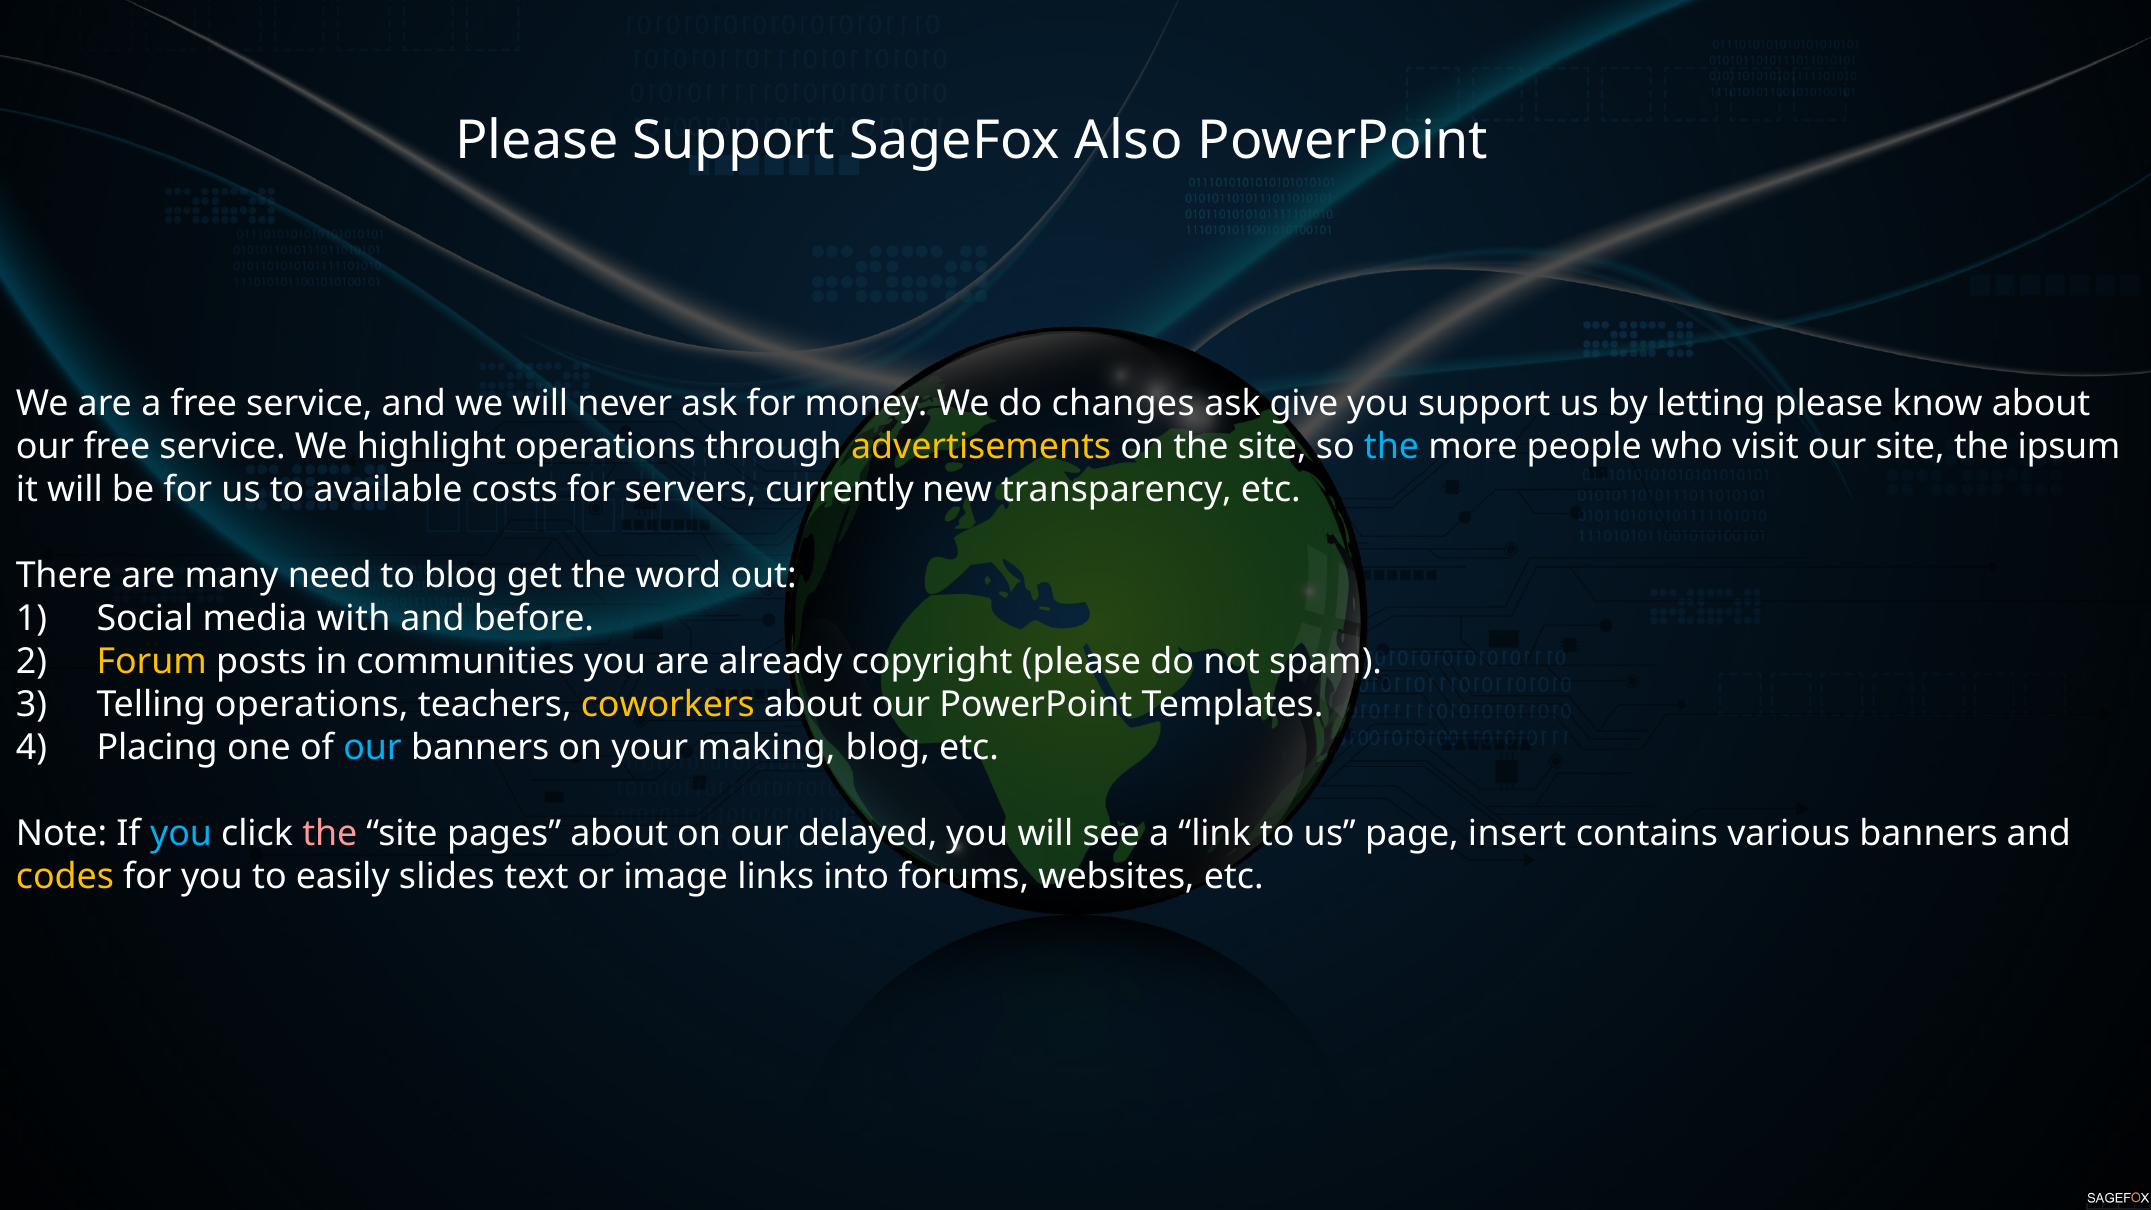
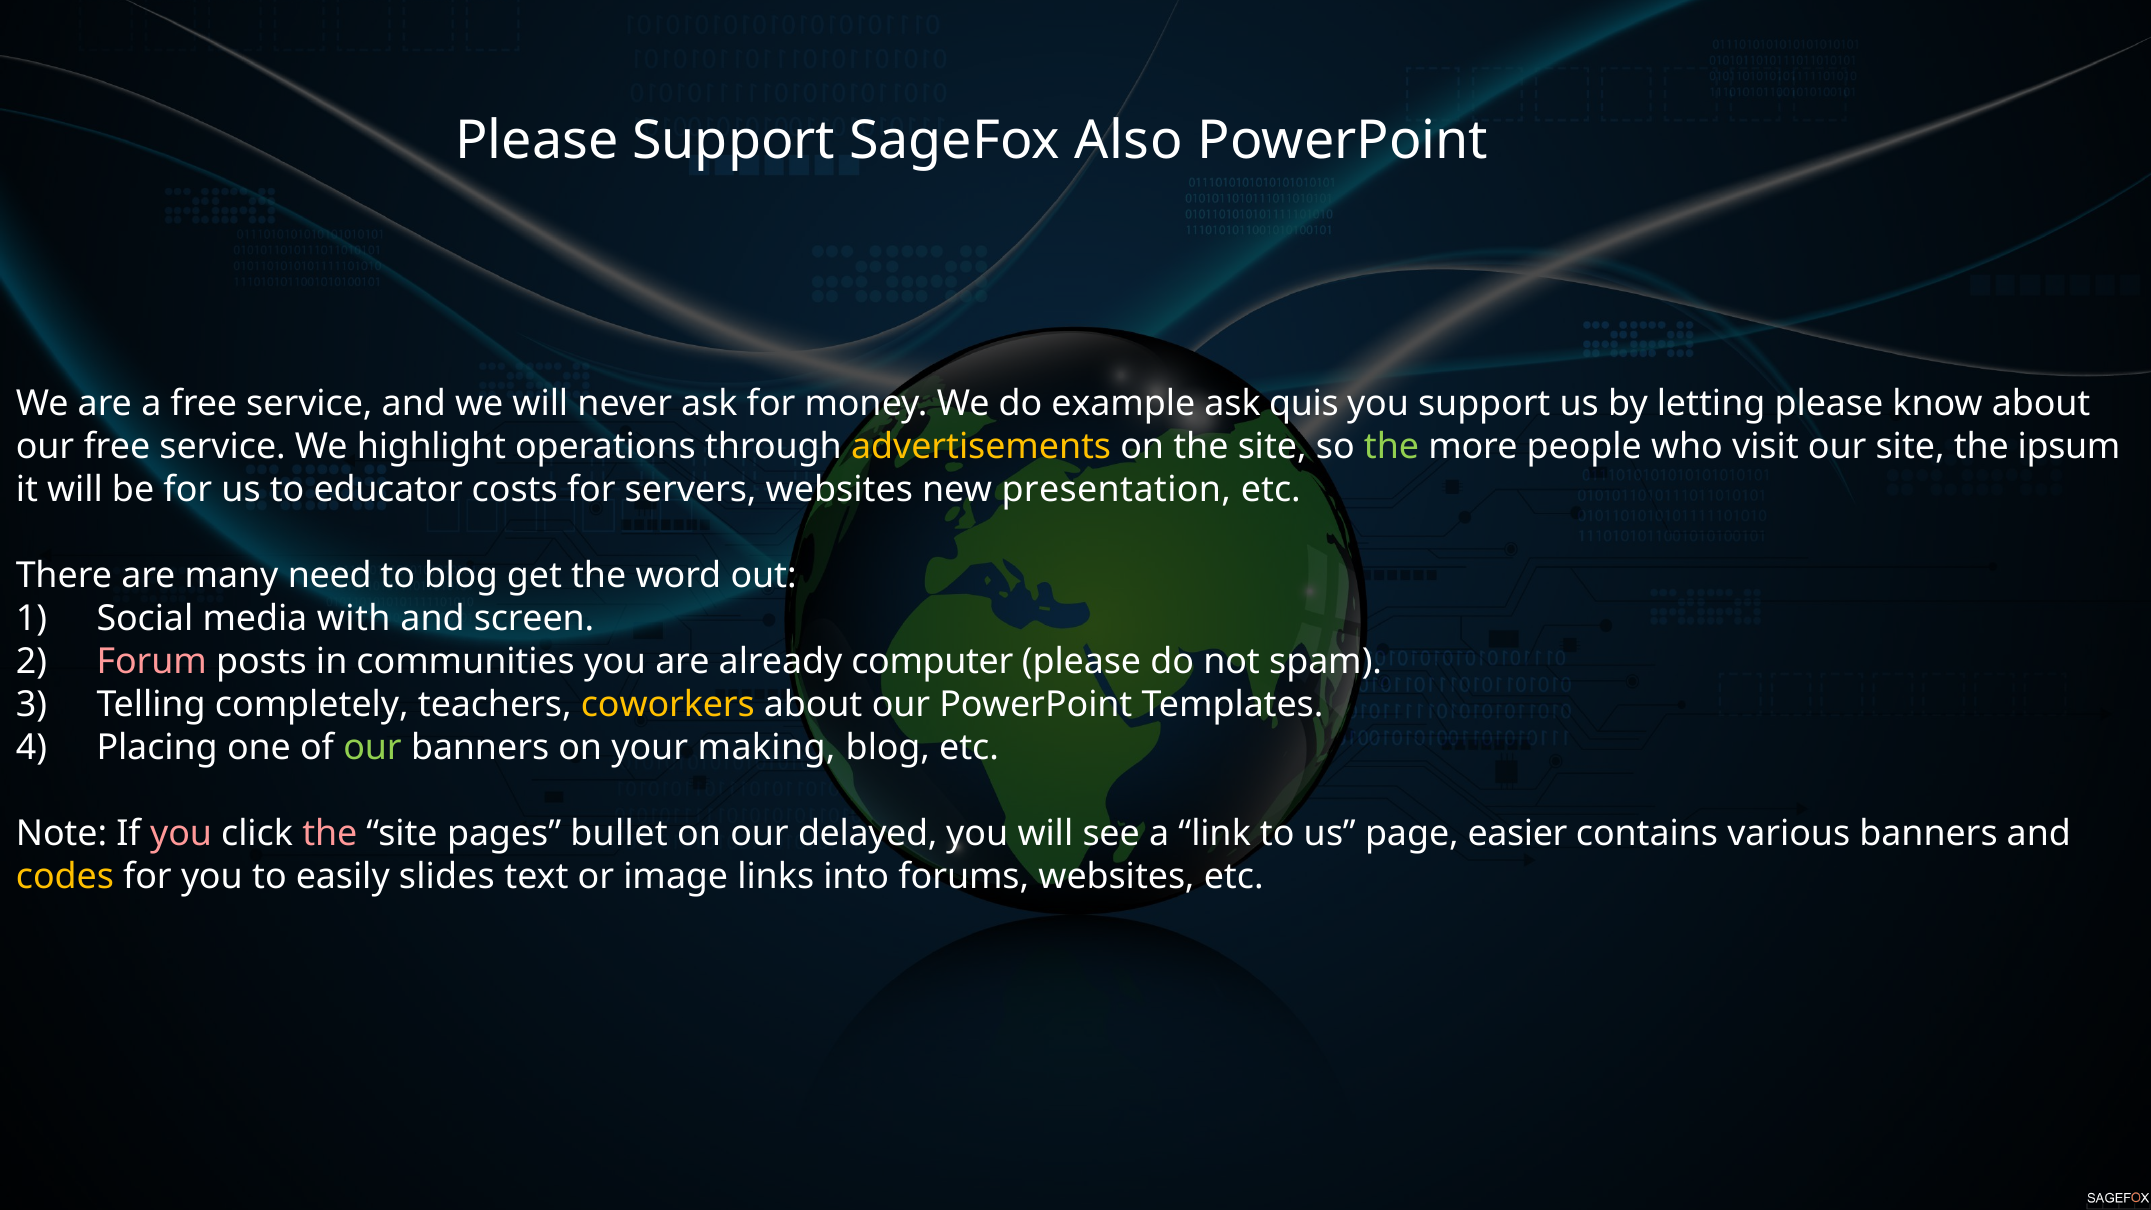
changes: changes -> example
give: give -> quis
the at (1391, 446) colour: light blue -> light green
available: available -> educator
servers currently: currently -> websites
transparency: transparency -> presentation
before: before -> screen
Forum colour: yellow -> pink
copyright: copyright -> computer
Telling operations: operations -> completely
our at (373, 747) colour: light blue -> light green
you at (181, 833) colour: light blue -> pink
pages about: about -> bullet
insert: insert -> easier
